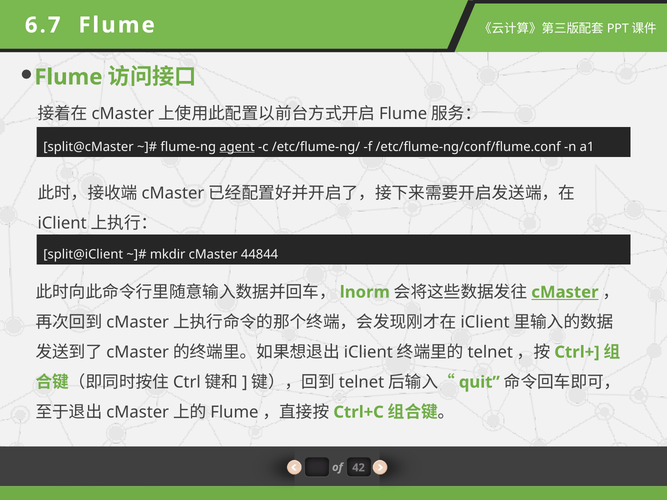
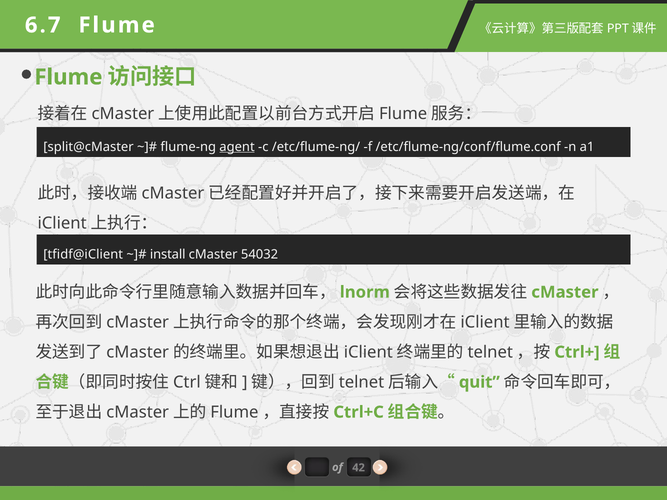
split@iClient: split@iClient -> tfidf@iClient
mkdir: mkdir -> install
44844: 44844 -> 54032
cMaster at (565, 292) underline: present -> none
